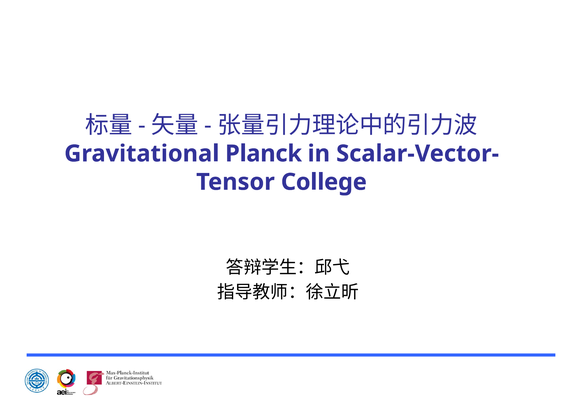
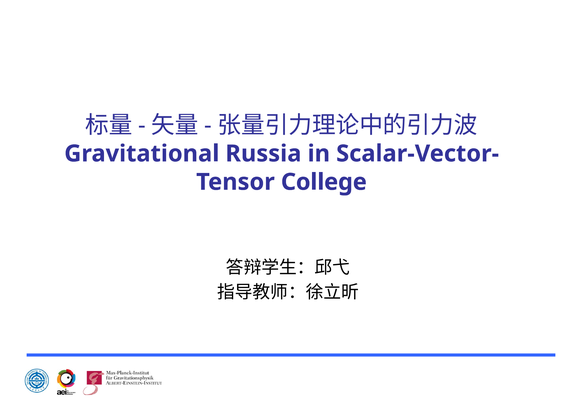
Planck: Planck -> Russia
